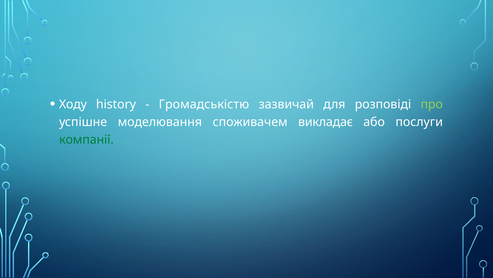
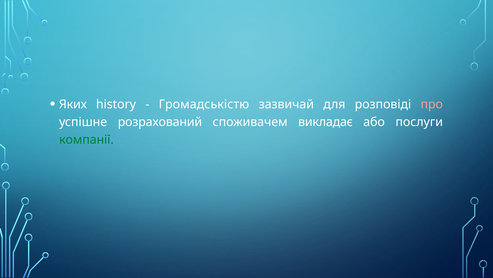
Ходу: Ходу -> Яких
про colour: light green -> pink
моделювання: моделювання -> розрахований
